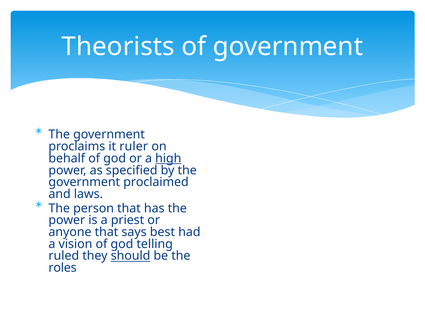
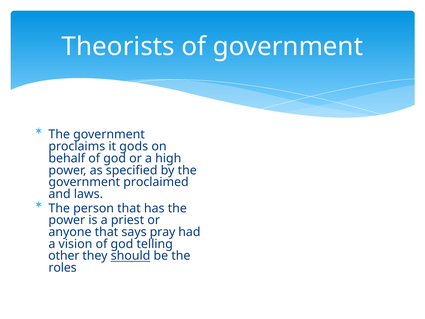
ruler: ruler -> gods
high underline: present -> none
best: best -> pray
ruled: ruled -> other
